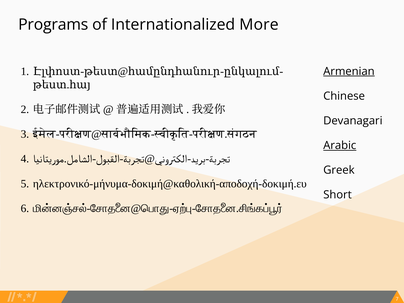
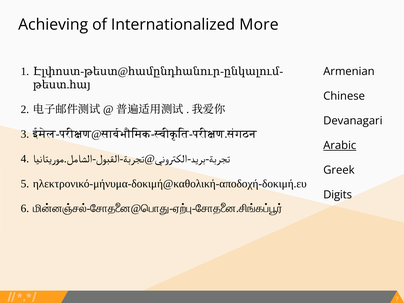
Programs: Programs -> Achieving
Armenian underline: present -> none
Short: Short -> Digits
